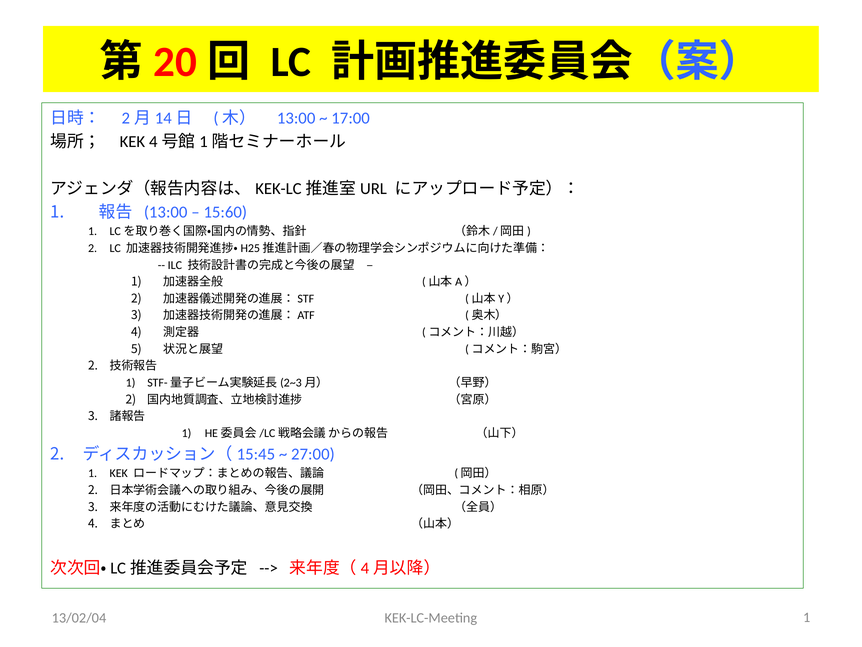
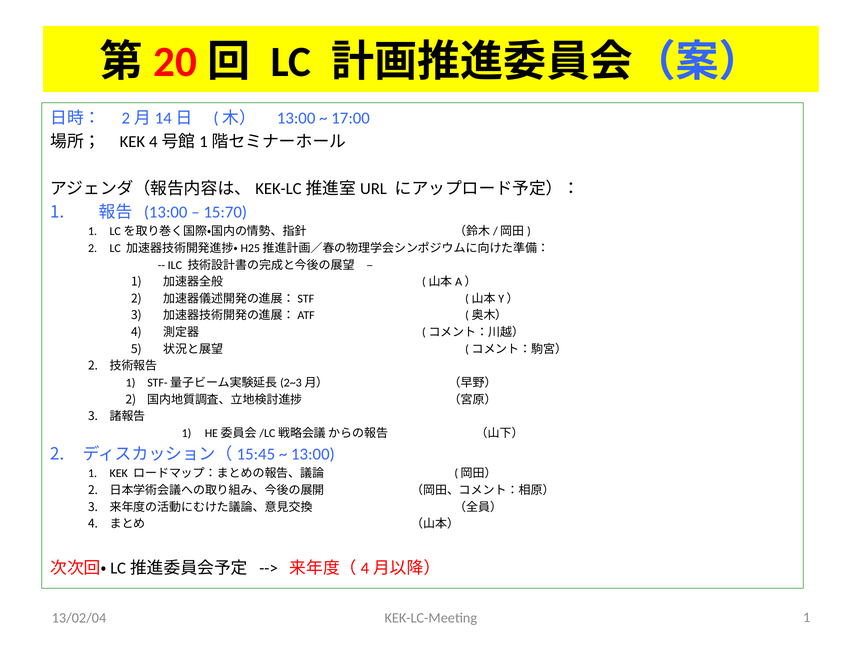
15:60: 15:60 -> 15:70
27:00 at (313, 454): 27:00 -> 13:00
